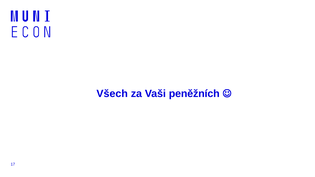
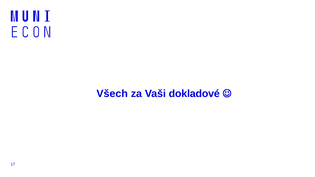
peněžních: peněžních -> dokladové
